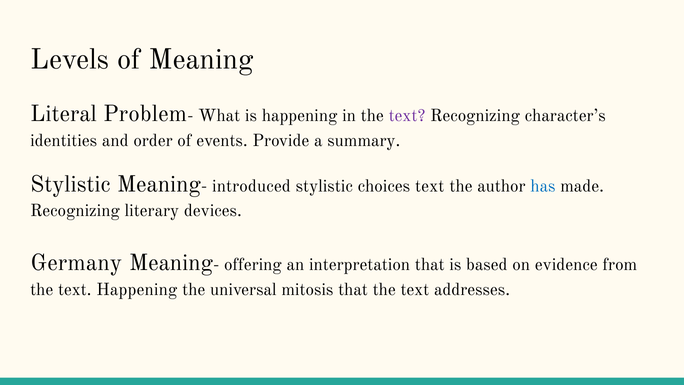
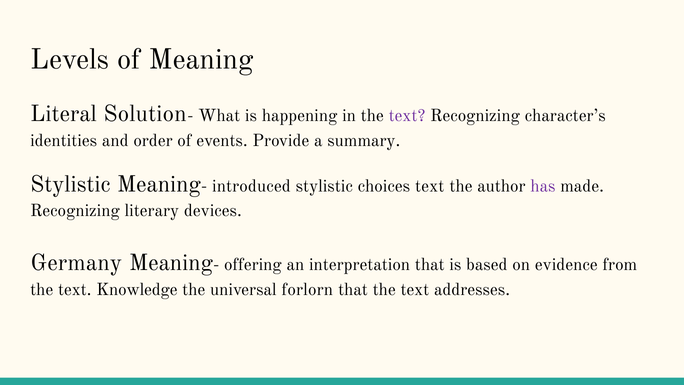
Problem: Problem -> Solution
has colour: blue -> purple
text Happening: Happening -> Knowledge
mitosis: mitosis -> forlorn
